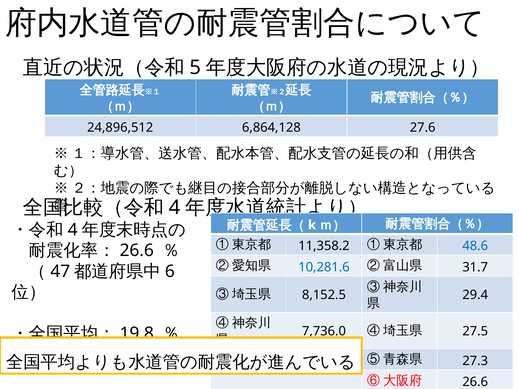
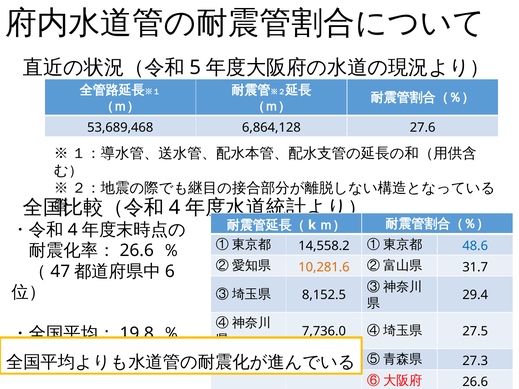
24,896,512: 24,896,512 -> 53,689,468
11,358.2: 11,358.2 -> 14,558.2
10,281.6 colour: blue -> orange
